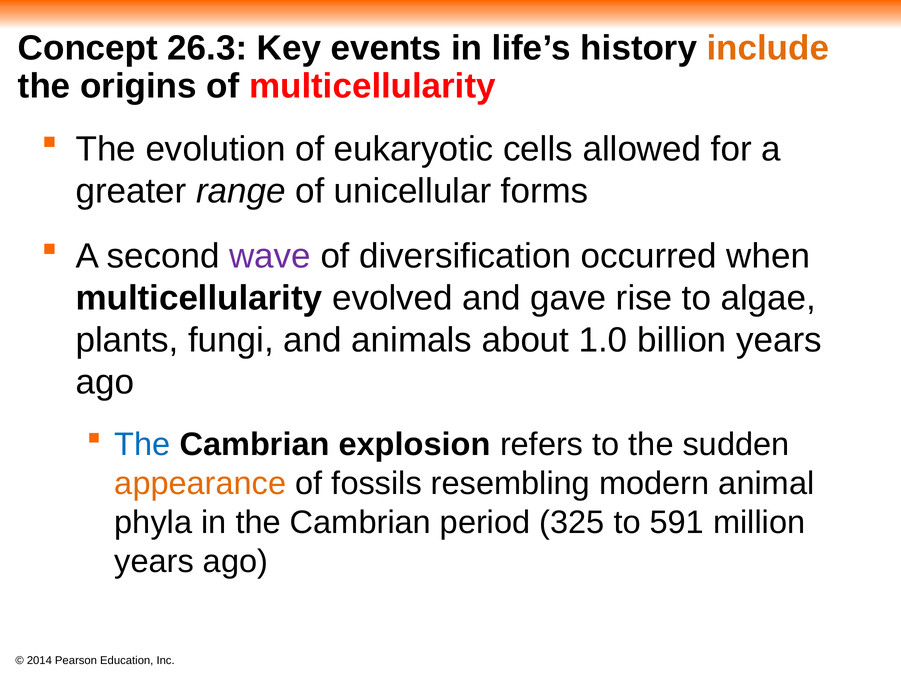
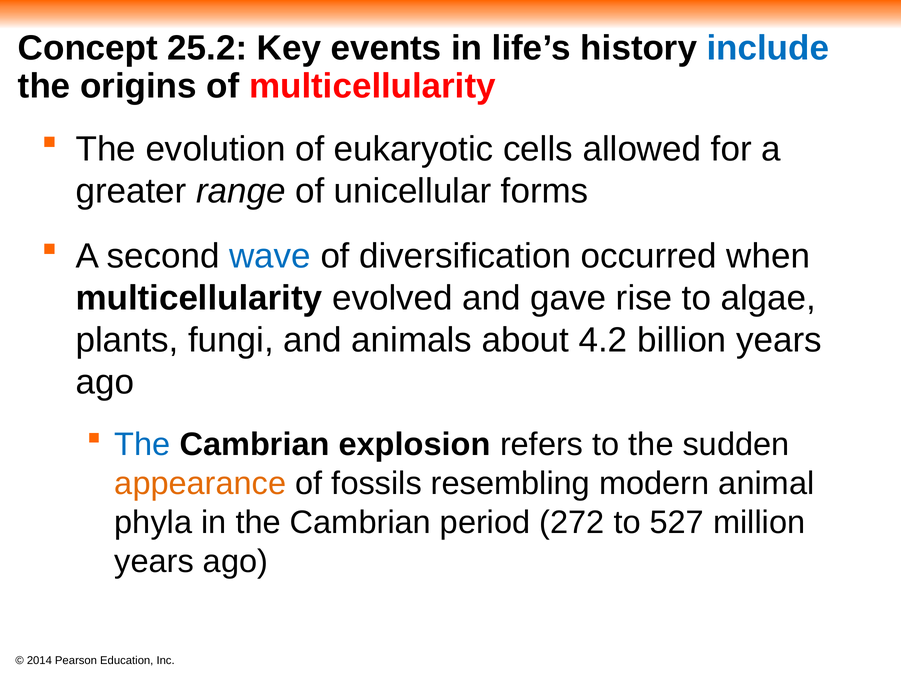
26.3: 26.3 -> 25.2
include colour: orange -> blue
wave colour: purple -> blue
1.0: 1.0 -> 4.2
325: 325 -> 272
591: 591 -> 527
